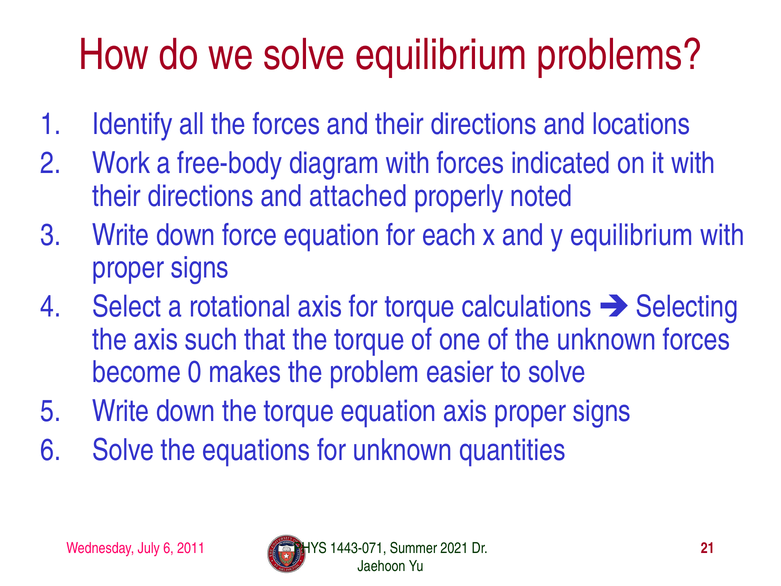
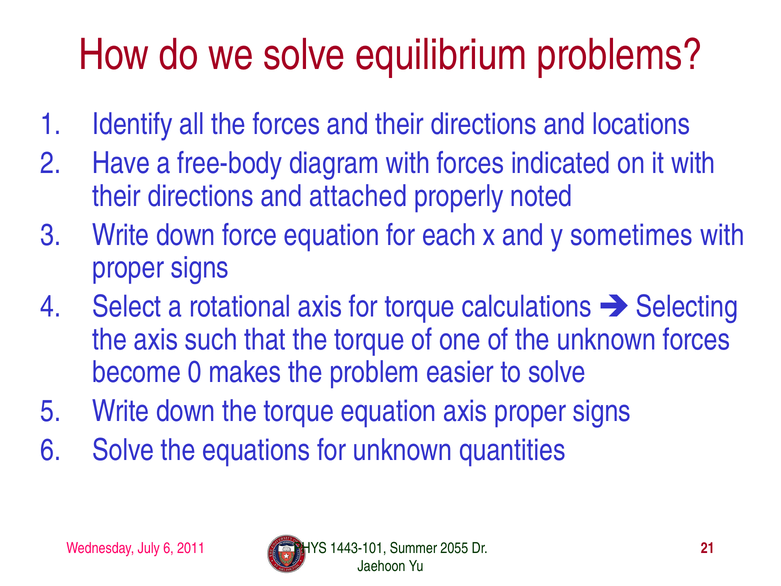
Work: Work -> Have
y equilibrium: equilibrium -> sometimes
1443-071: 1443-071 -> 1443-101
2021: 2021 -> 2055
